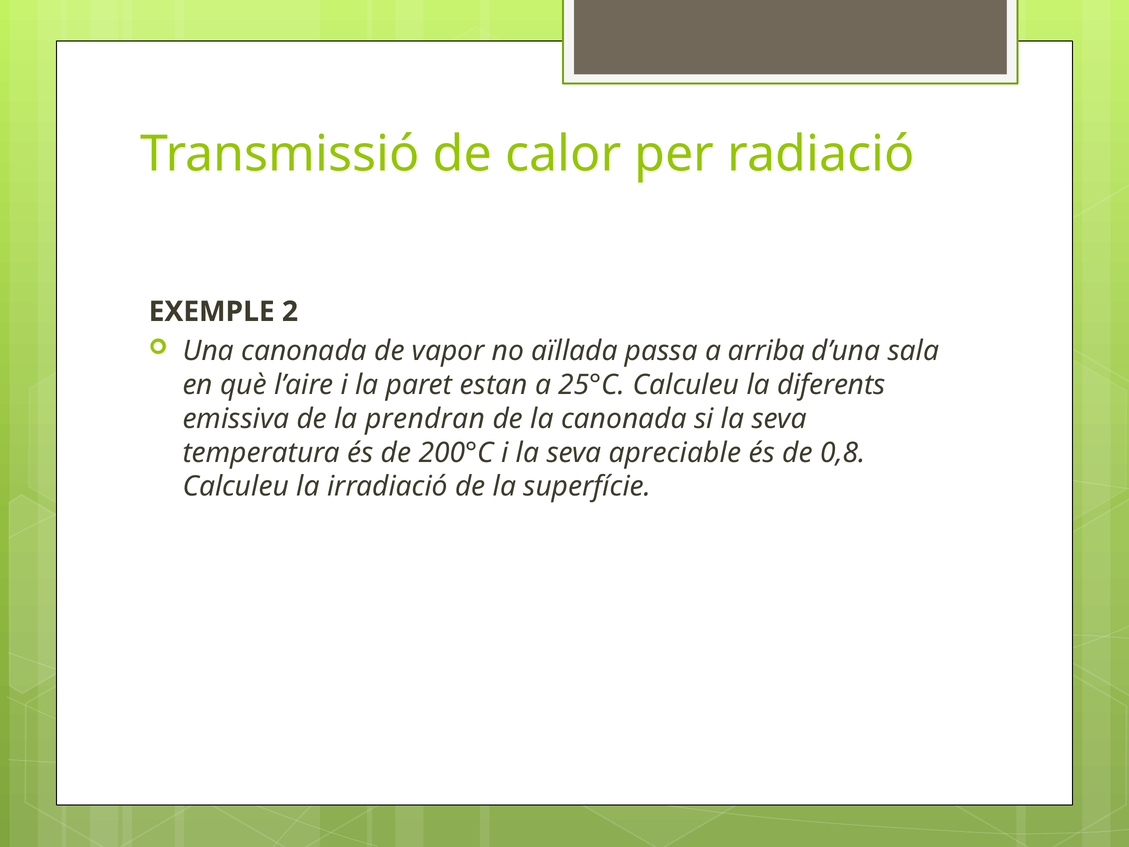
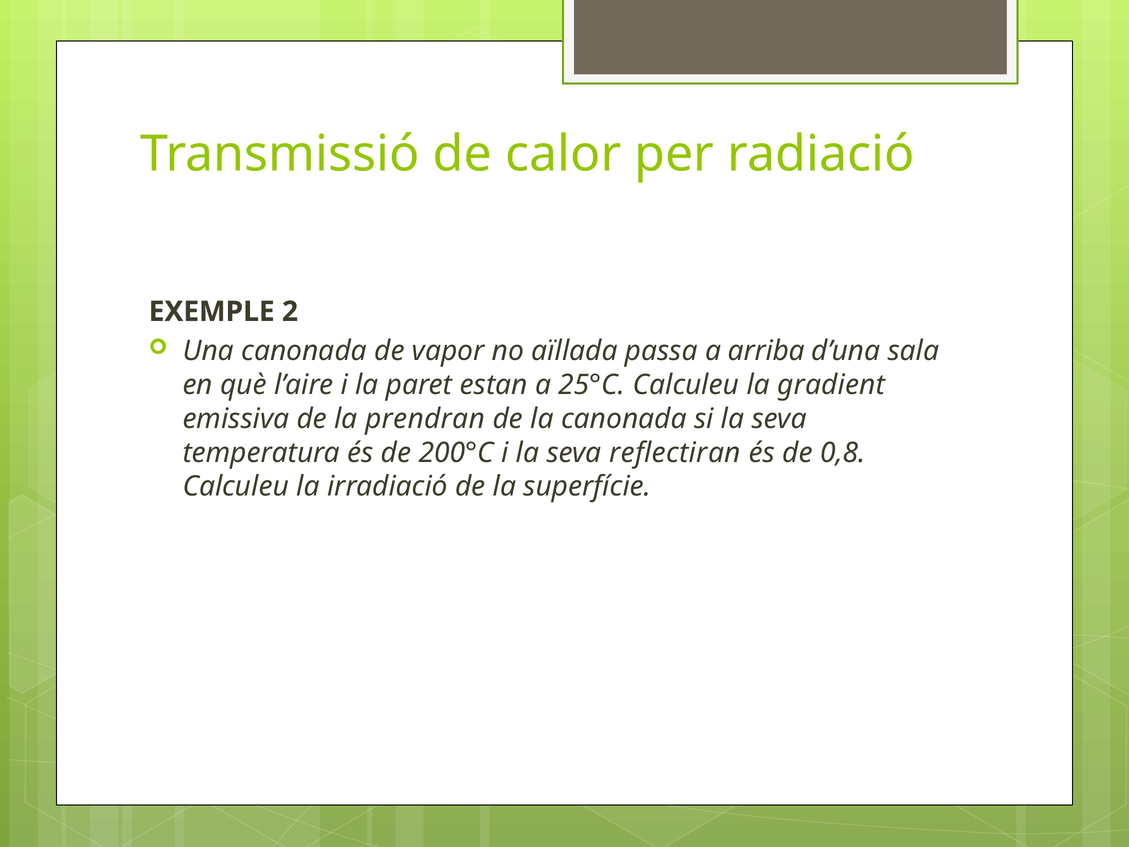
diferents: diferents -> gradient
apreciable: apreciable -> reflectiran
